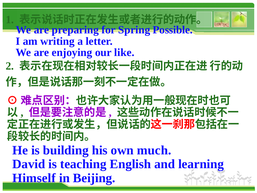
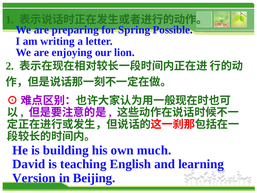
like: like -> lion
Himself: Himself -> Version
